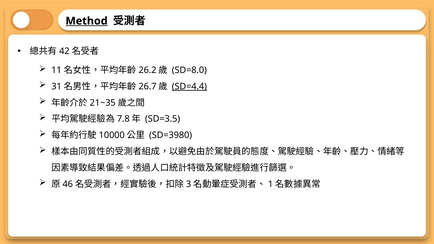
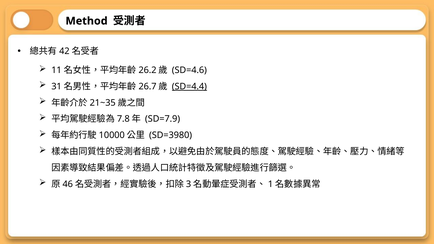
Method underline: present -> none
SD=8.0: SD=8.0 -> SD=4.6
SD=3.5: SD=3.5 -> SD=7.9
